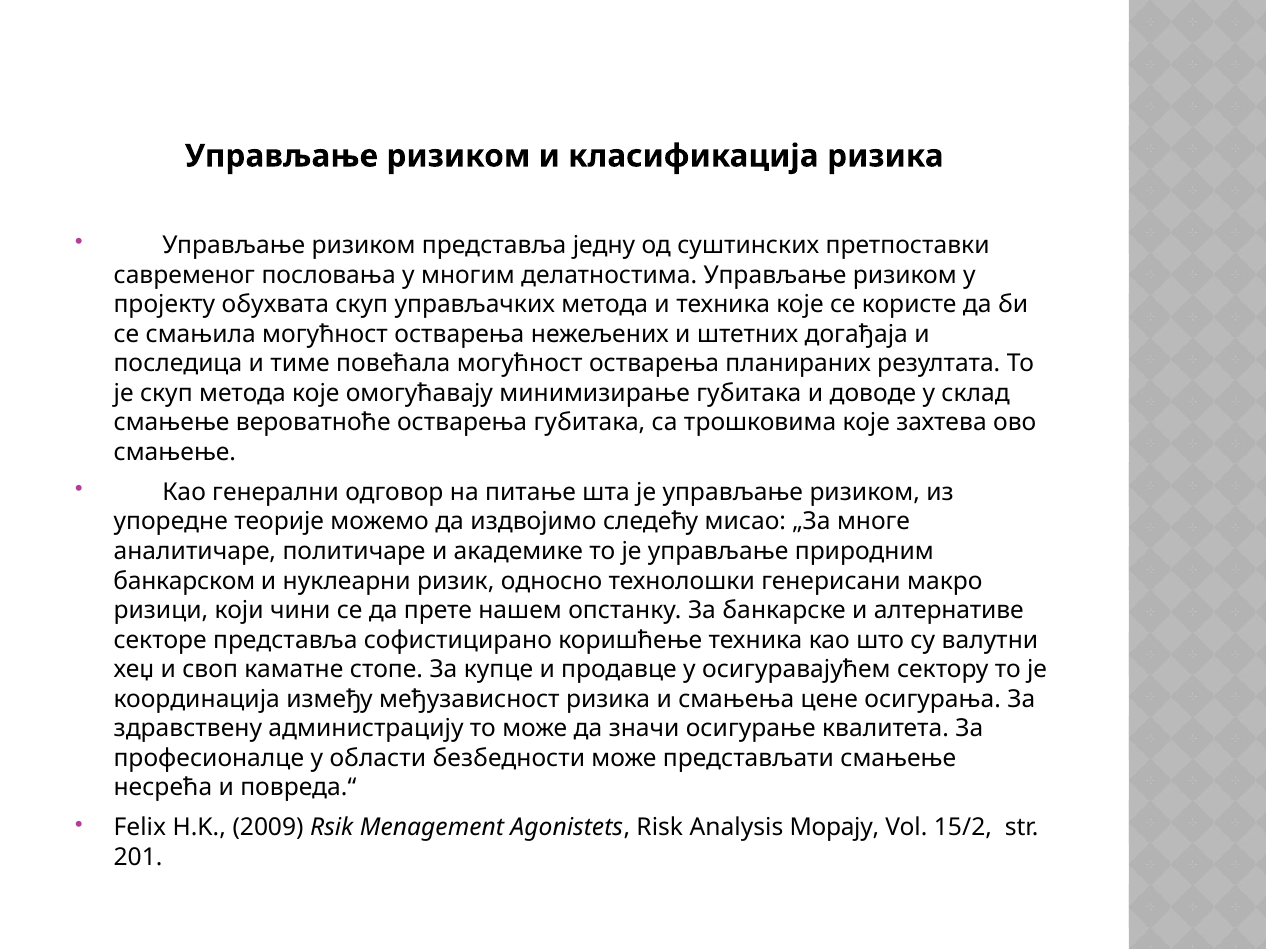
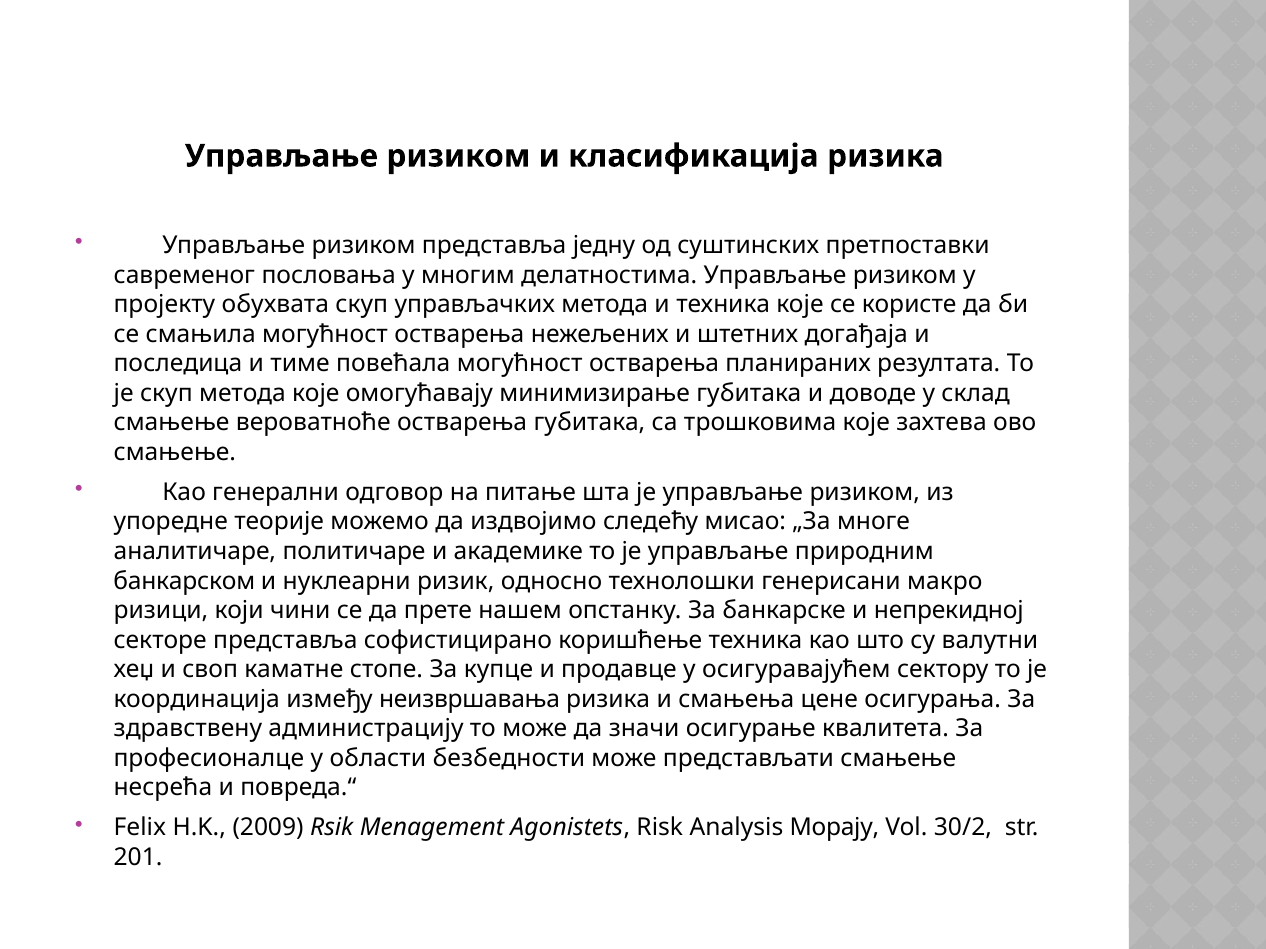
алтернативе: алтернативе -> непрекидној
међузависност: међузависност -> неизвршавања
15/2: 15/2 -> 30/2
